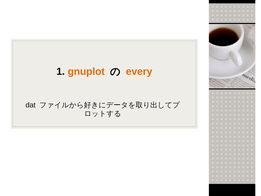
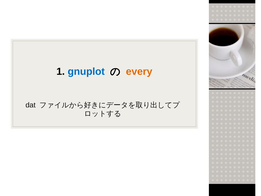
gnuplot colour: orange -> blue
